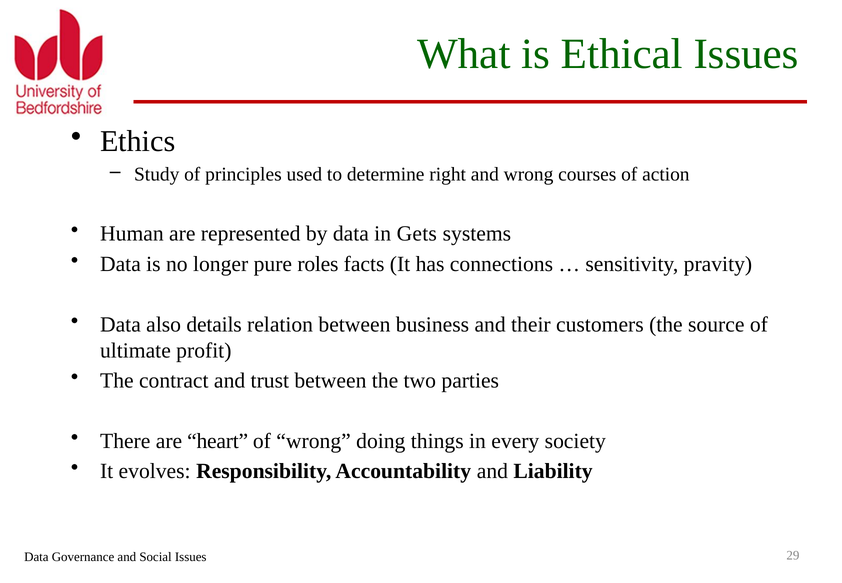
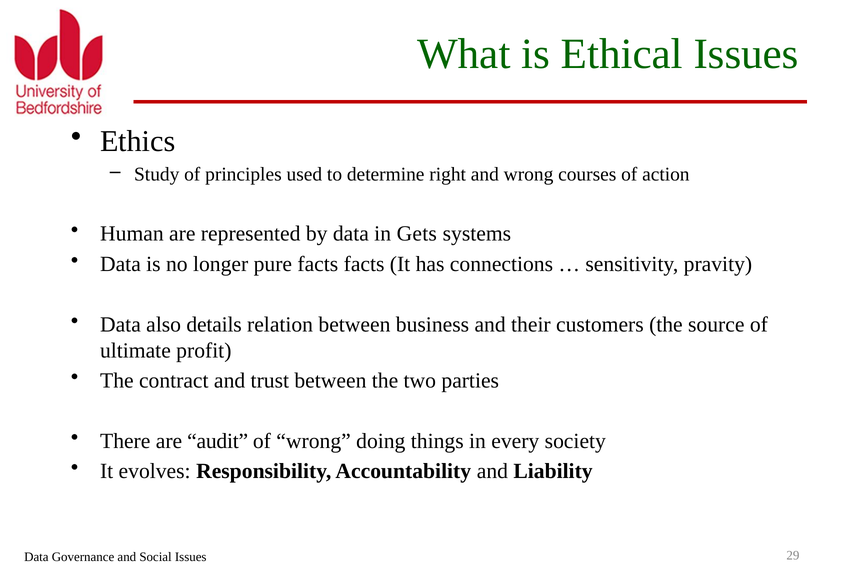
pure roles: roles -> facts
heart: heart -> audit
